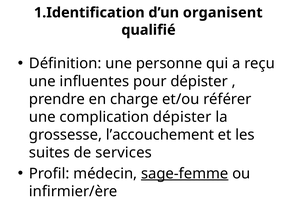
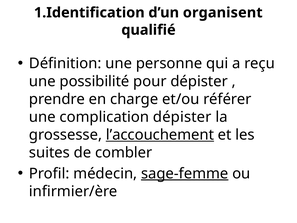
influentes: influentes -> possibilité
l’accouchement underline: none -> present
services: services -> combler
